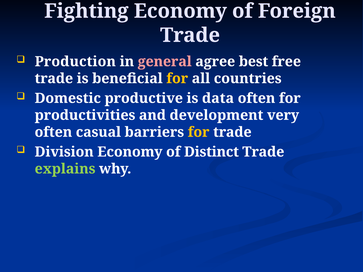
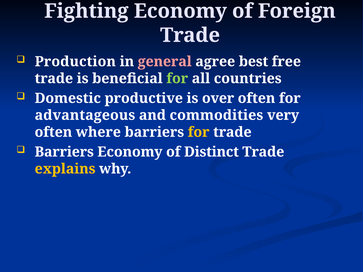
for at (177, 79) colour: yellow -> light green
data: data -> over
productivities: productivities -> advantageous
development: development -> commodities
casual: casual -> where
Division at (64, 152): Division -> Barriers
explains colour: light green -> yellow
